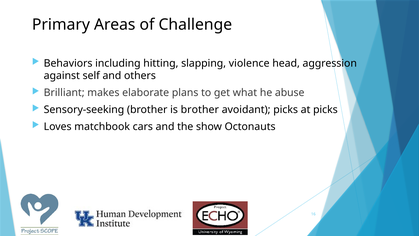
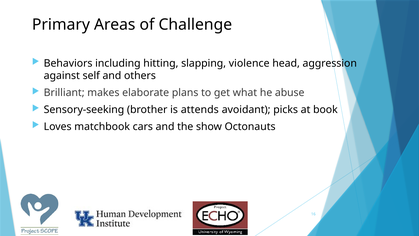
is brother: brother -> attends
at picks: picks -> book
